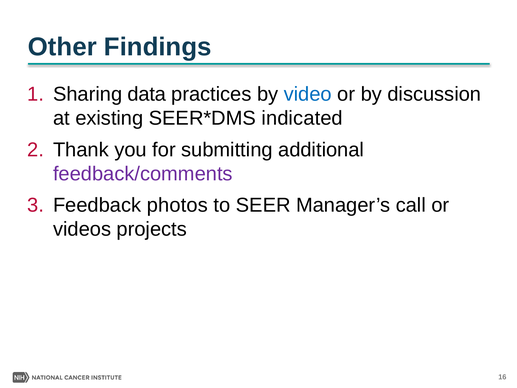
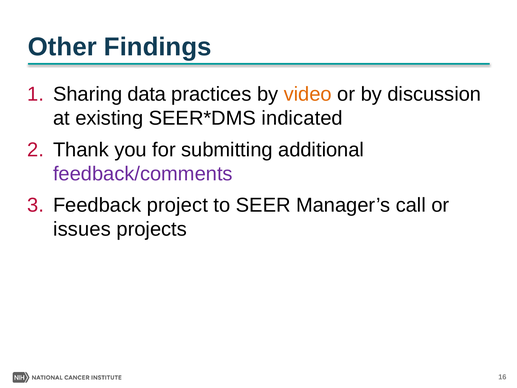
video colour: blue -> orange
photos: photos -> project
videos: videos -> issues
